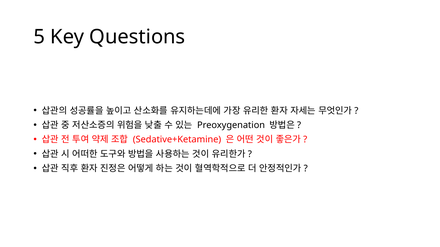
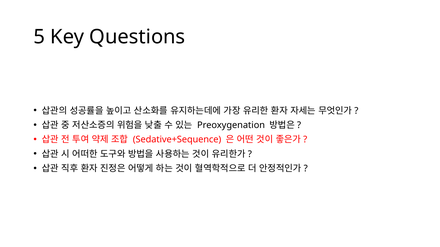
Sedative+Ketamine: Sedative+Ketamine -> Sedative+Sequence
